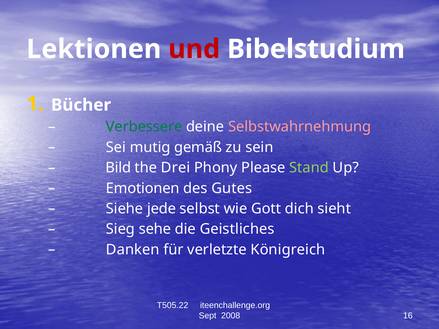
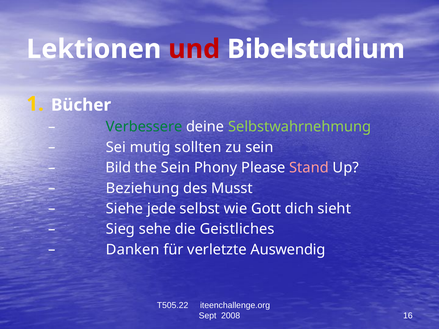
Selbstwahrnehmung colour: pink -> light green
gemäß: gemäß -> sollten
the Drei: Drei -> Sein
Stand colour: light green -> pink
Emotionen: Emotionen -> Beziehung
Gutes: Gutes -> Musst
Königreich: Königreich -> Auswendig
